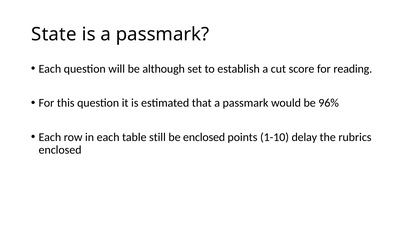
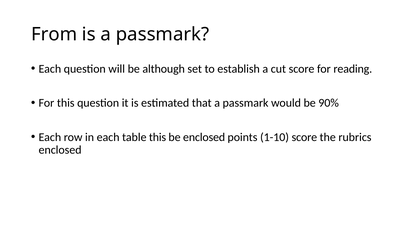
State: State -> From
96%: 96% -> 90%
table still: still -> this
1-10 delay: delay -> score
